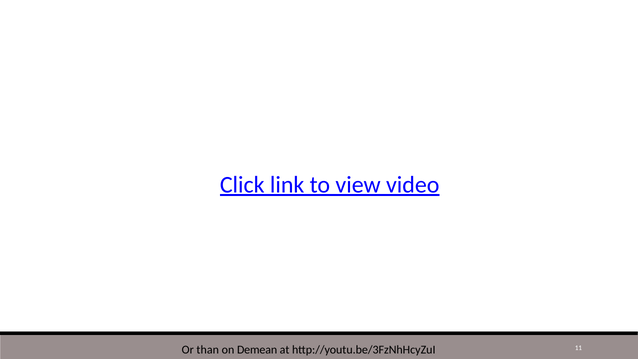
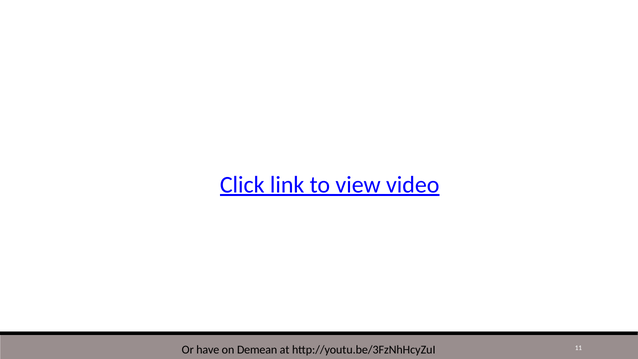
than: than -> have
